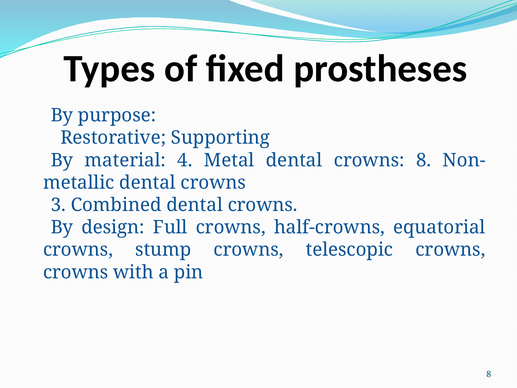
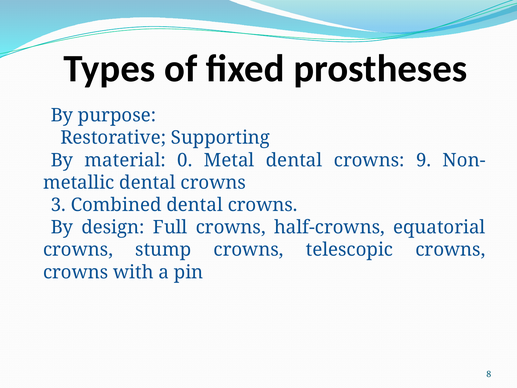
4: 4 -> 0
crowns 8: 8 -> 9
